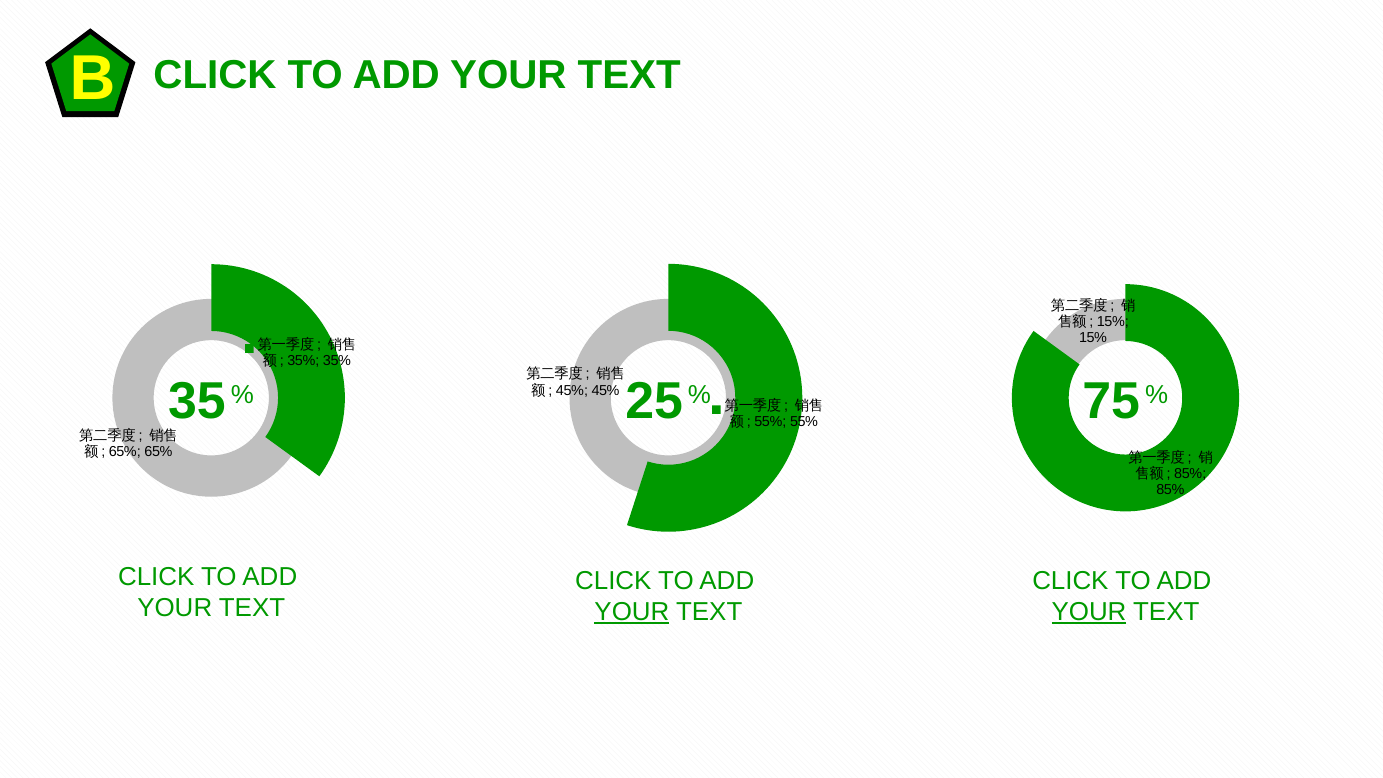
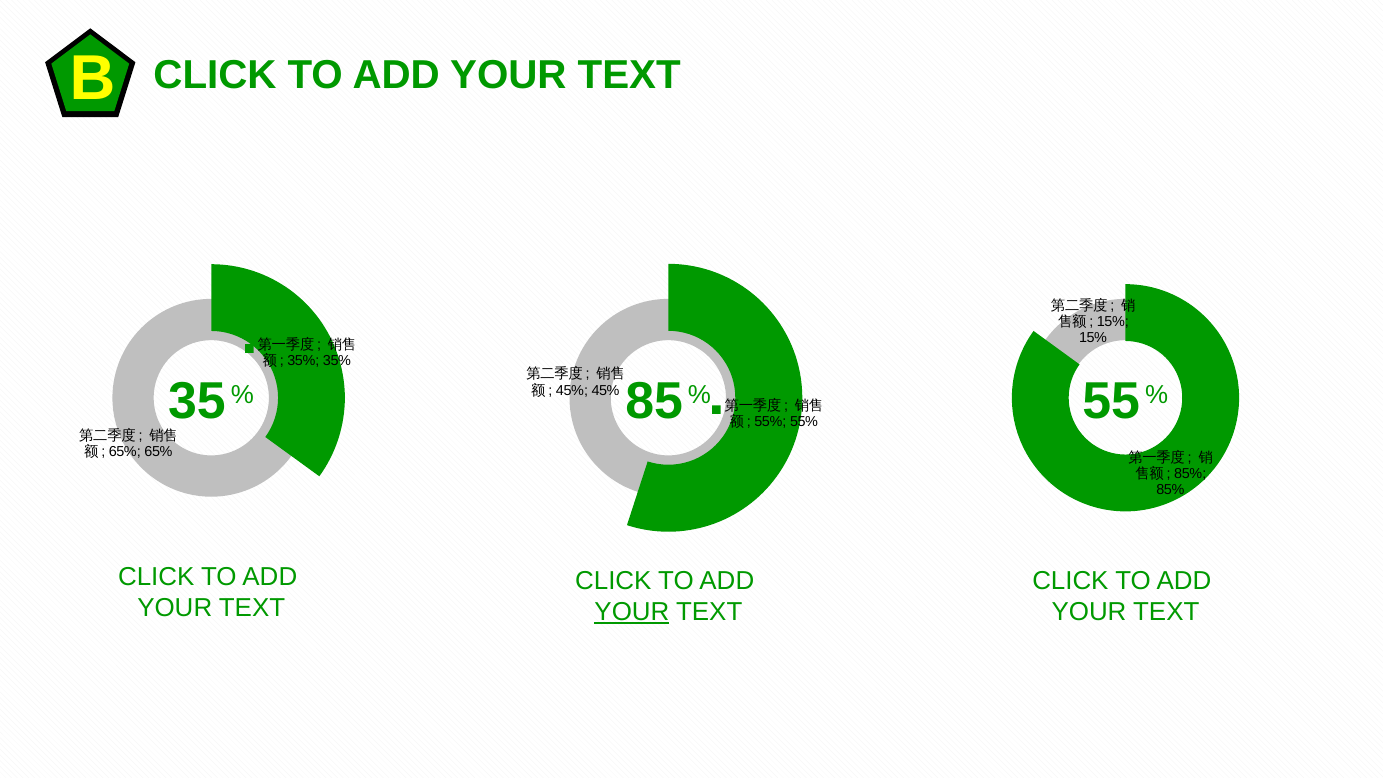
25: 25 -> 85
75: 75 -> 55
YOUR at (1089, 612) underline: present -> none
